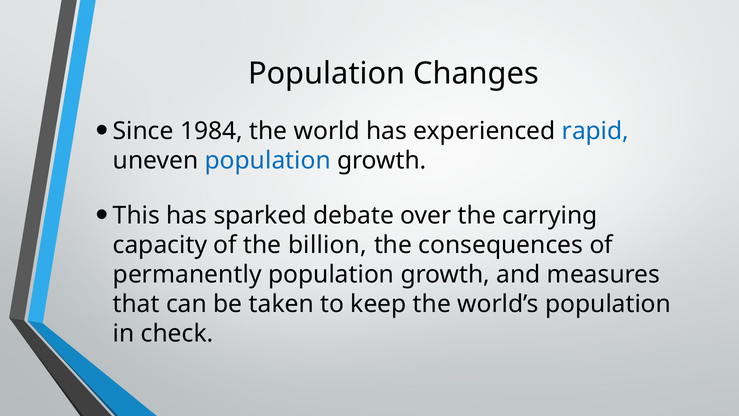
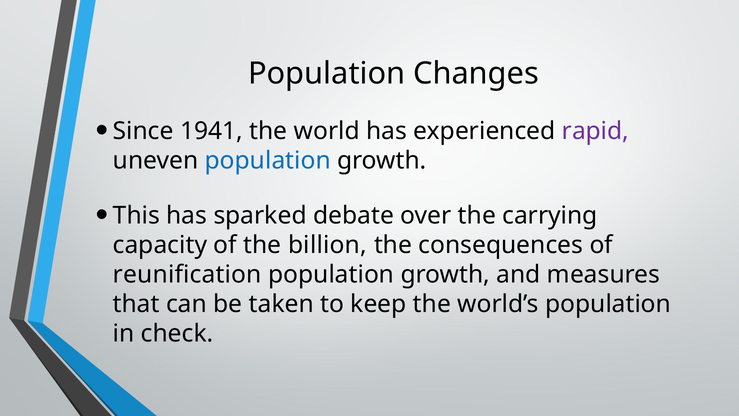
1984: 1984 -> 1941
rapid colour: blue -> purple
permanently: permanently -> reunification
